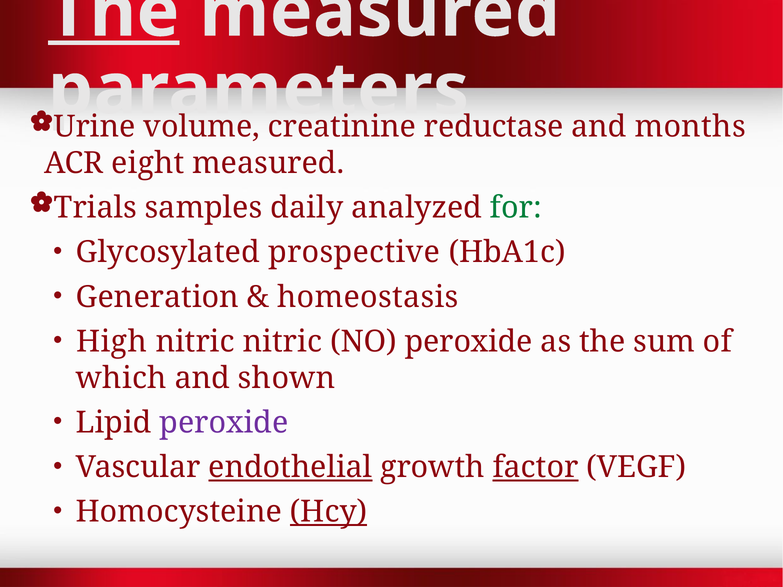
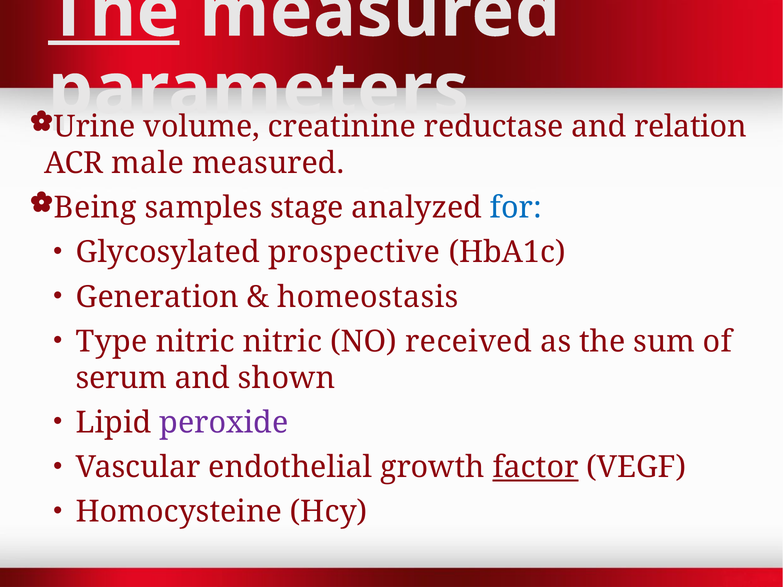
months: months -> relation
eight: eight -> male
Trials: Trials -> Being
daily: daily -> stage
for colour: green -> blue
High: High -> Type
NO peroxide: peroxide -> received
which: which -> serum
endothelial underline: present -> none
Hcy underline: present -> none
